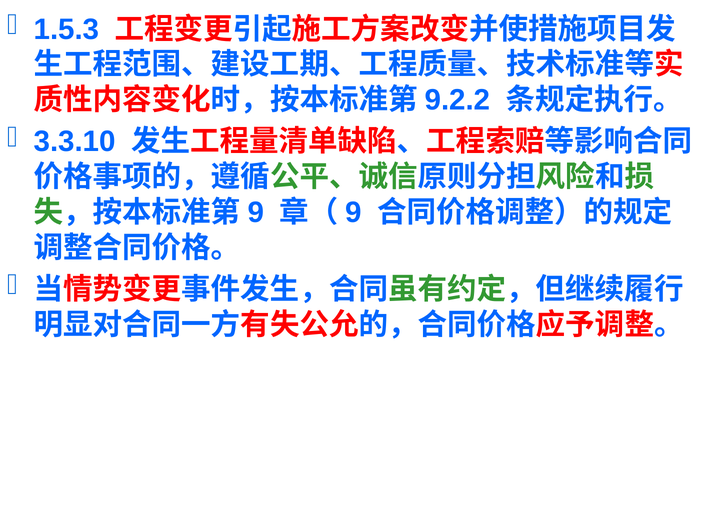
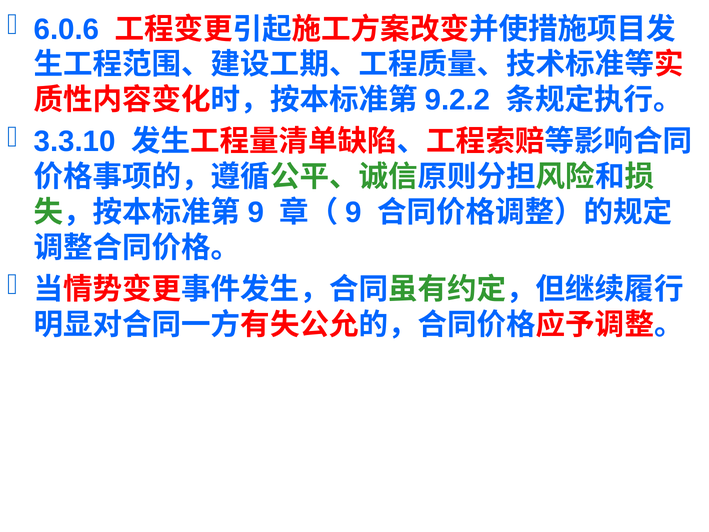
1.5.3: 1.5.3 -> 6.0.6
